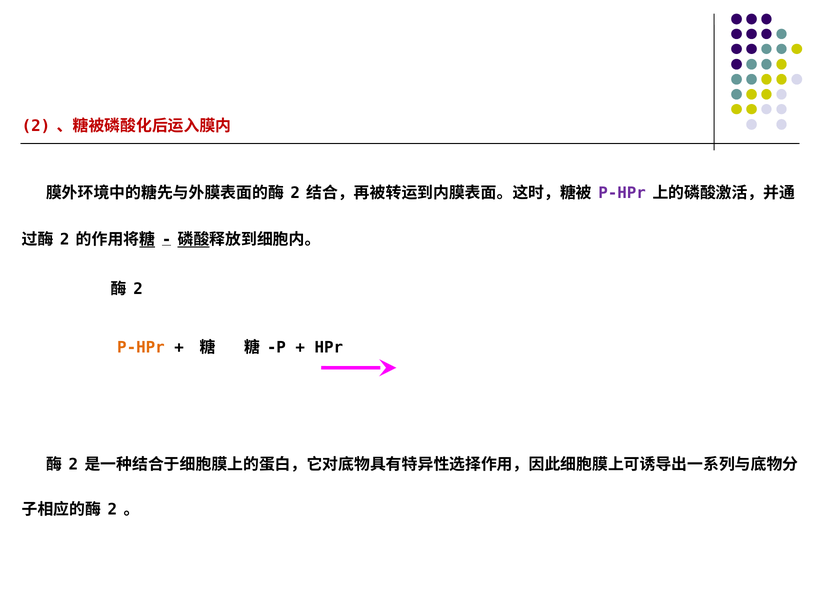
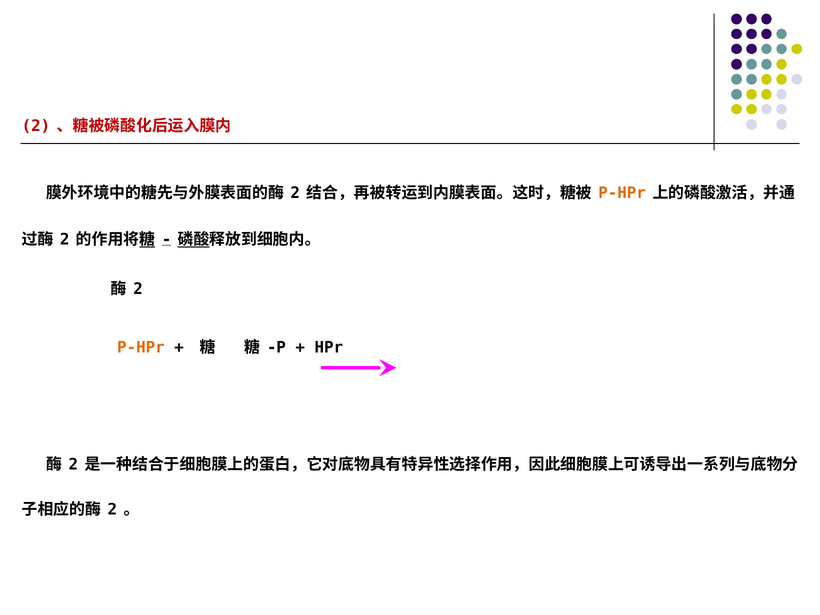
P-HPr at (622, 193) colour: purple -> orange
